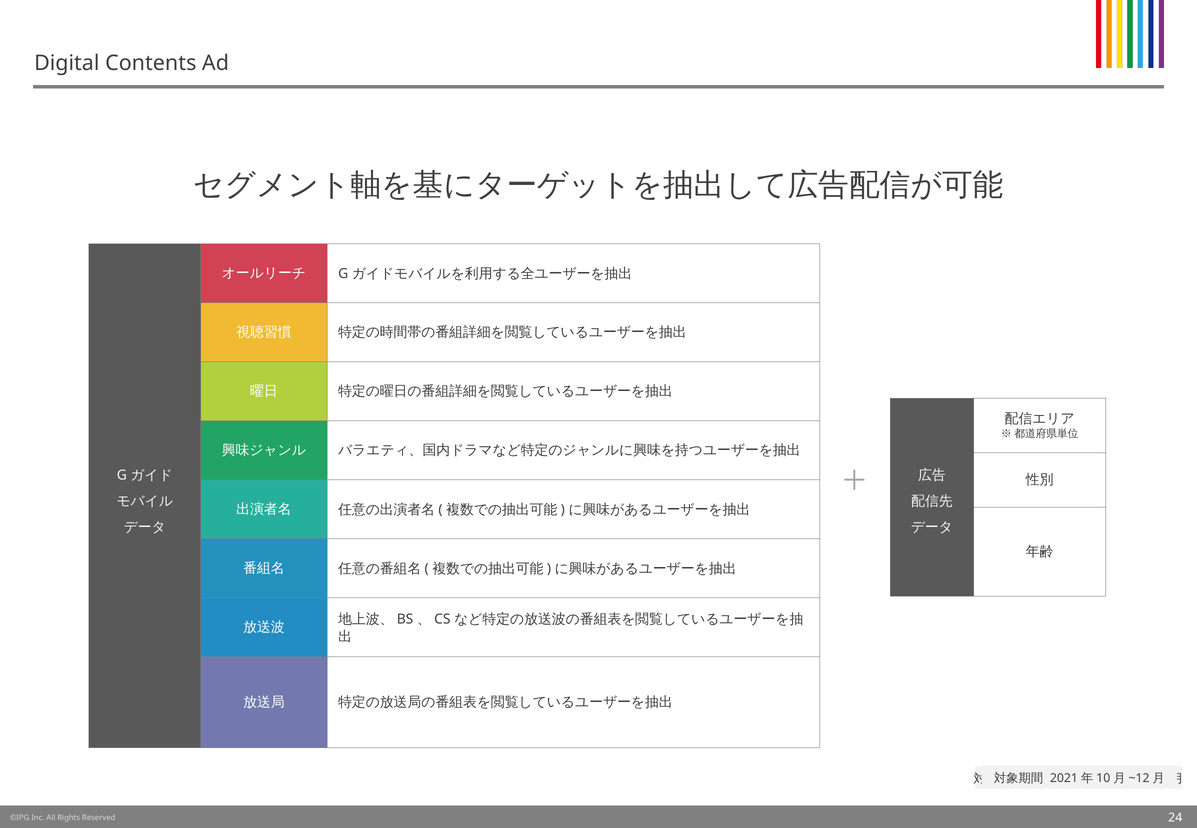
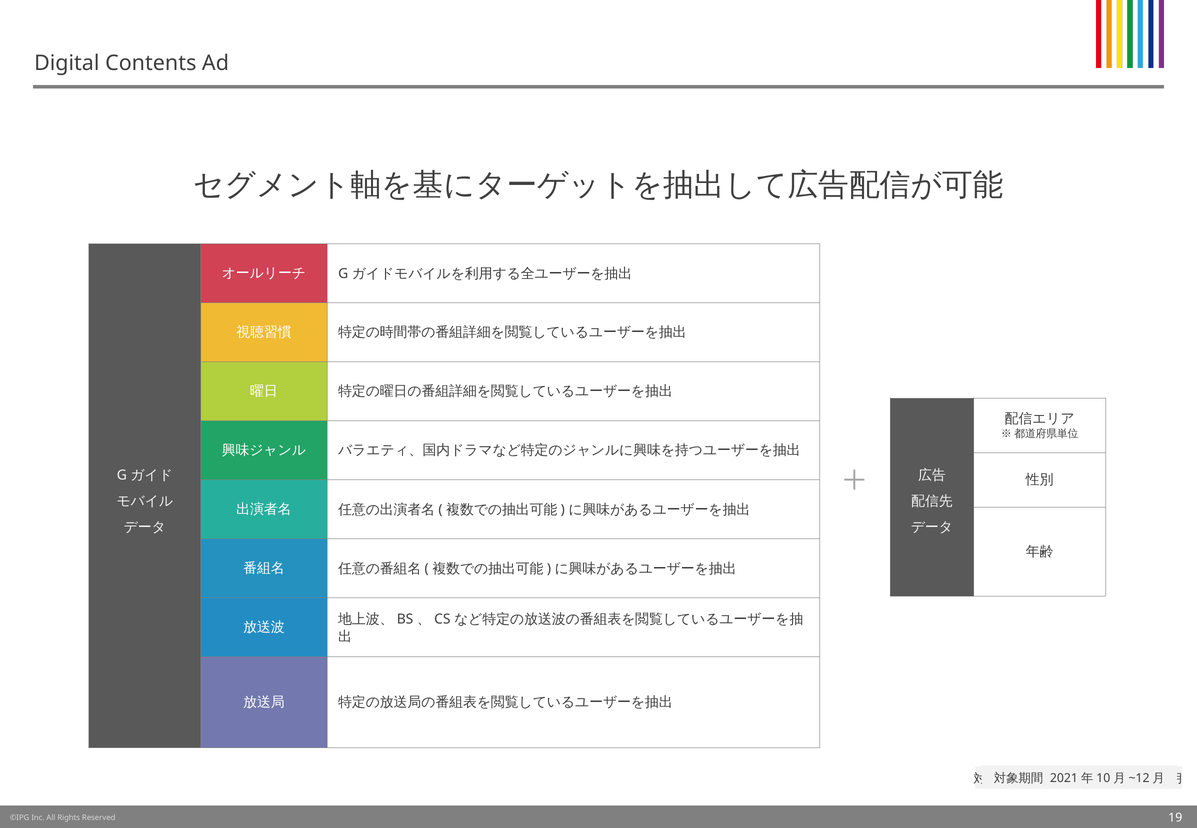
24: 24 -> 19
